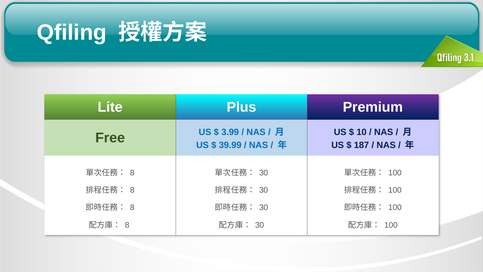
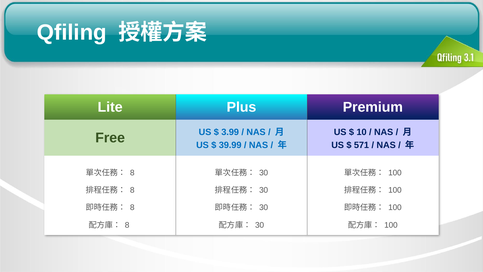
187: 187 -> 571
